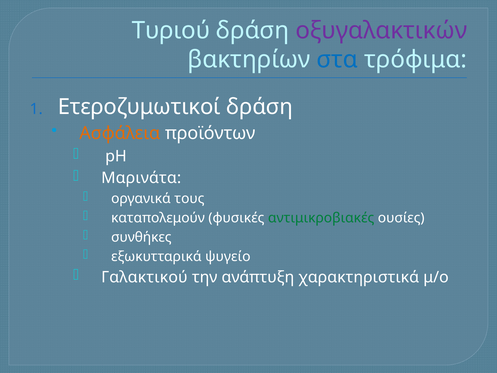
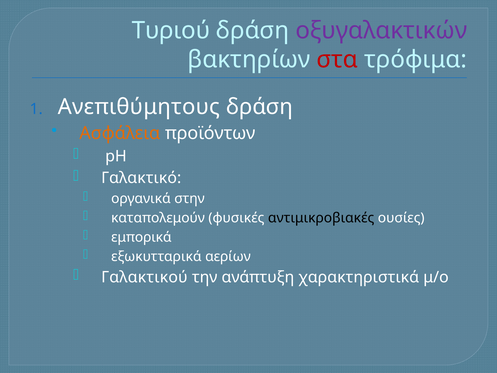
στα colour: blue -> red
Ετεροζυμωτικοί: Ετεροζυμωτικοί -> Ανεπιθύμητους
Μαρινάτα: Μαρινάτα -> Γαλακτικό
τους: τους -> στην
αντιμικροβιακές colour: green -> black
συνθήκες: συνθήκες -> εμπορικά
ψυγείο: ψυγείο -> αερίων
